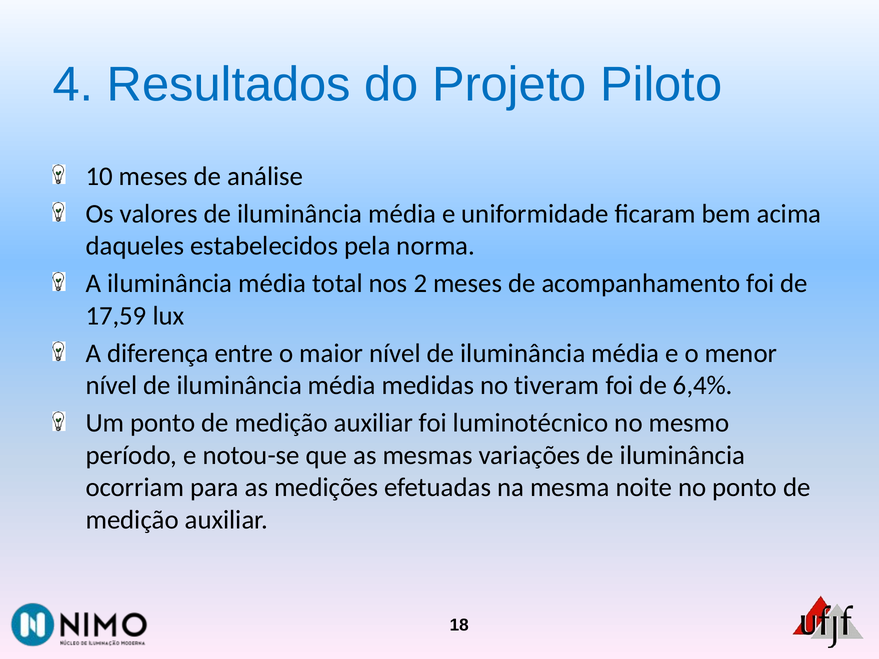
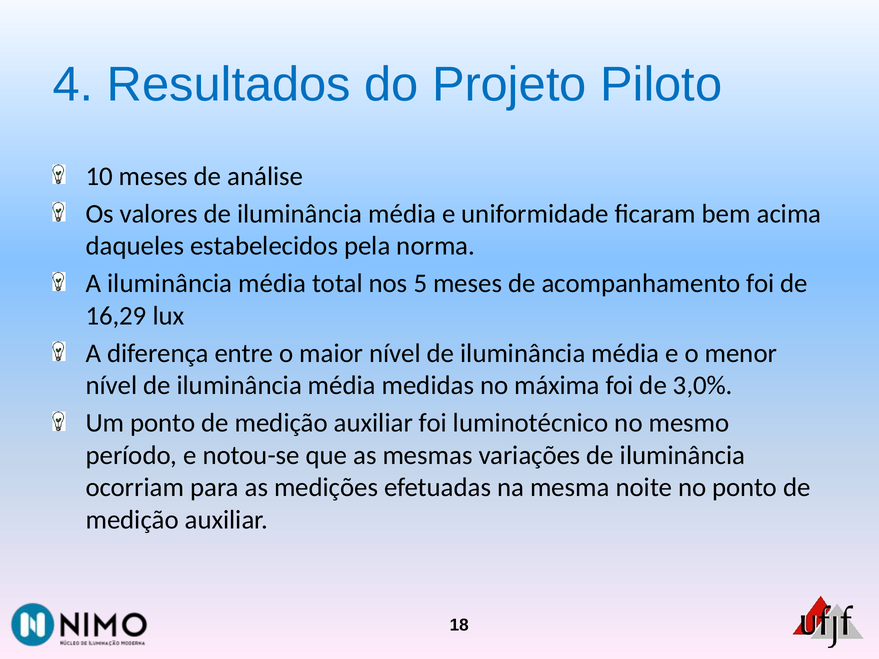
2: 2 -> 5
17,59: 17,59 -> 16,29
tiveram: tiveram -> máxima
6,4%: 6,4% -> 3,0%
